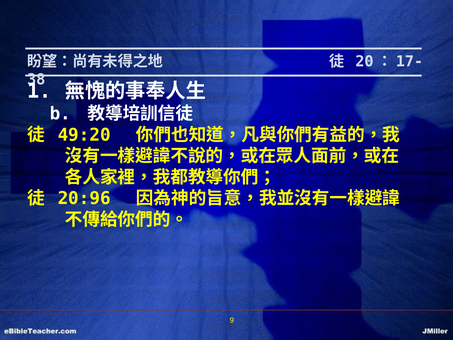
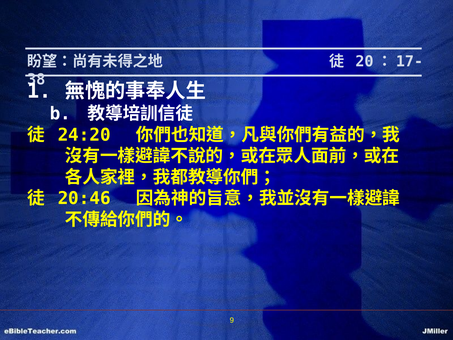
49:20: 49:20 -> 24:20
20:96: 20:96 -> 20:46
